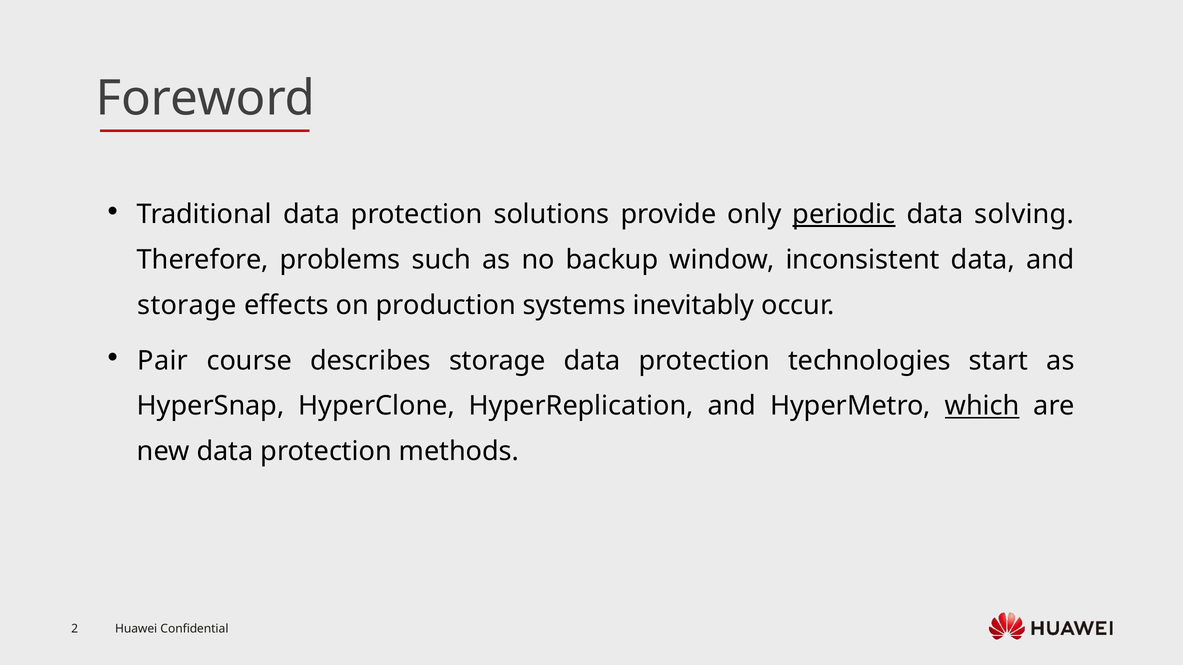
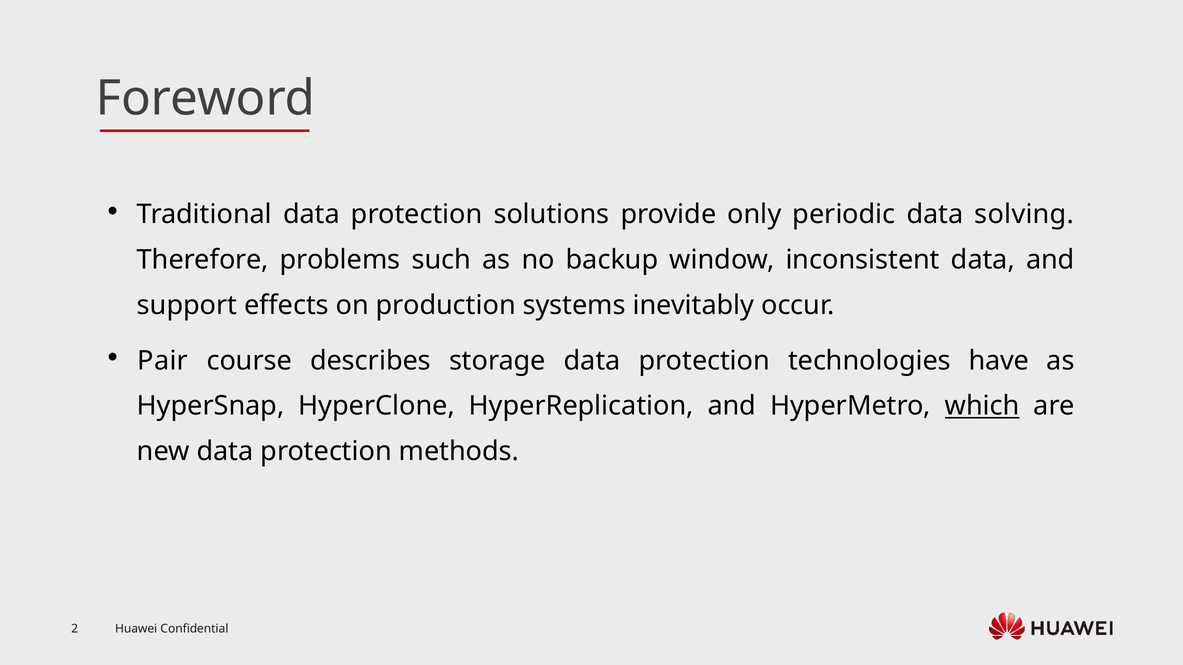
periodic underline: present -> none
storage at (187, 306): storage -> support
start: start -> have
